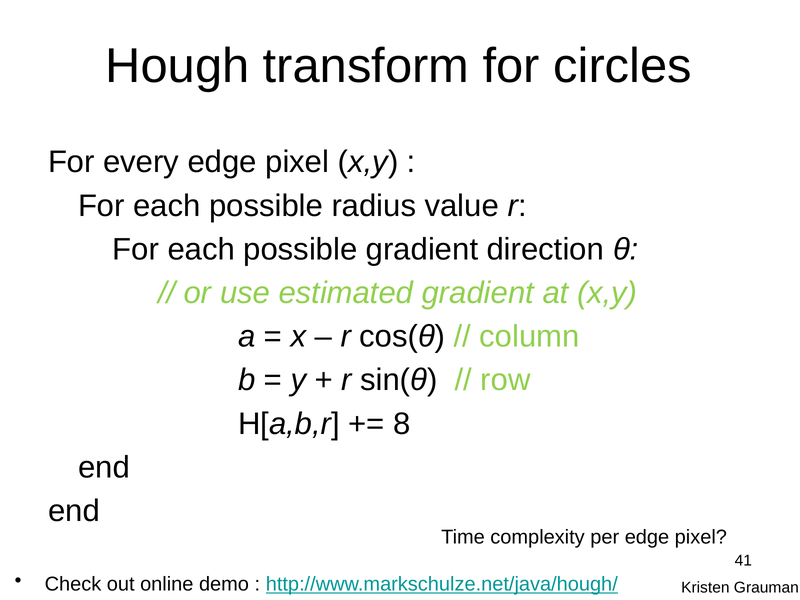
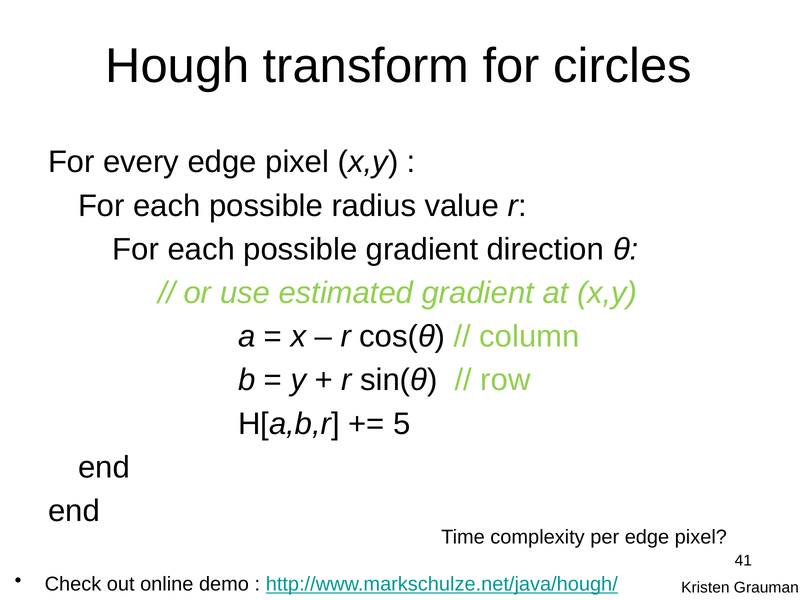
8: 8 -> 5
